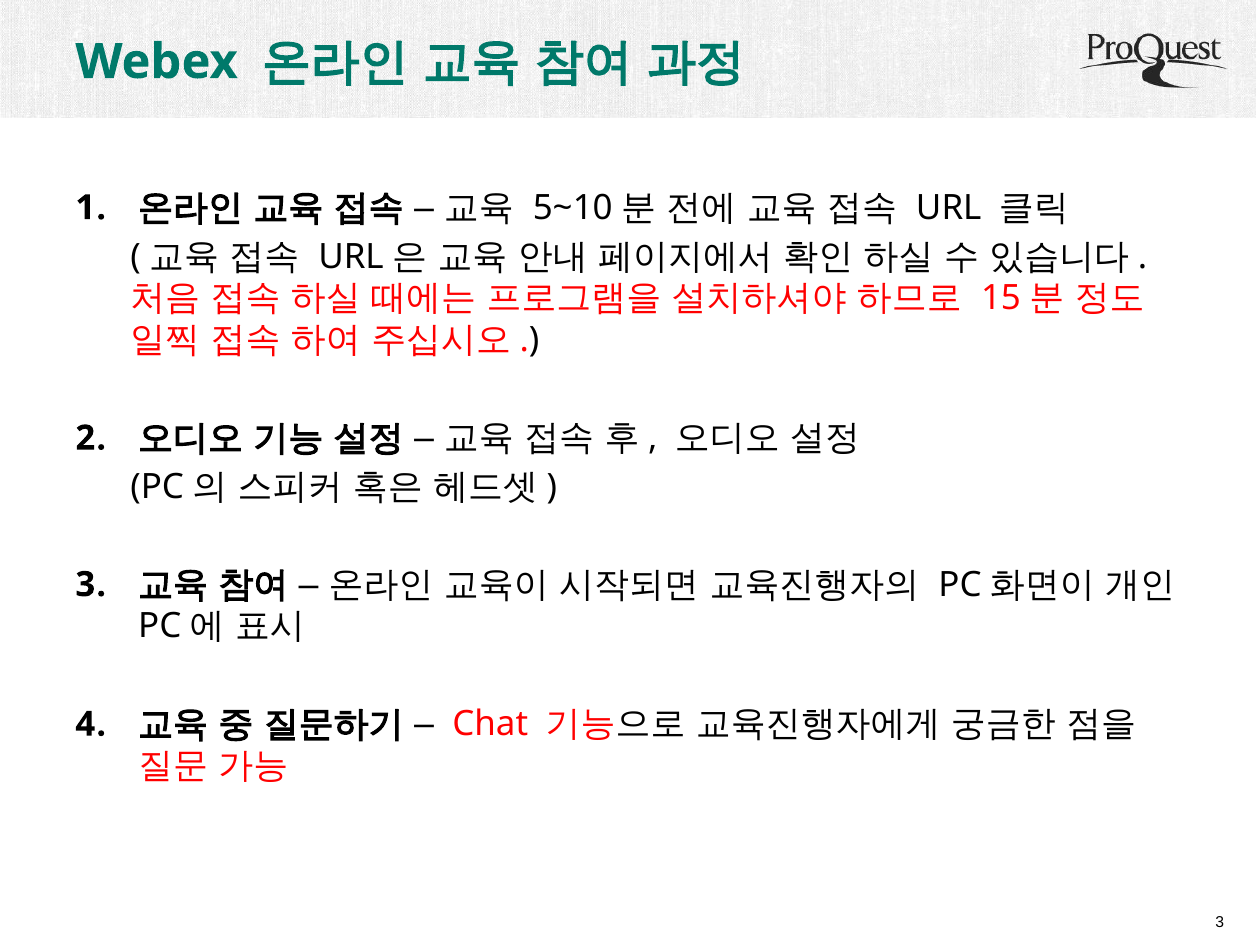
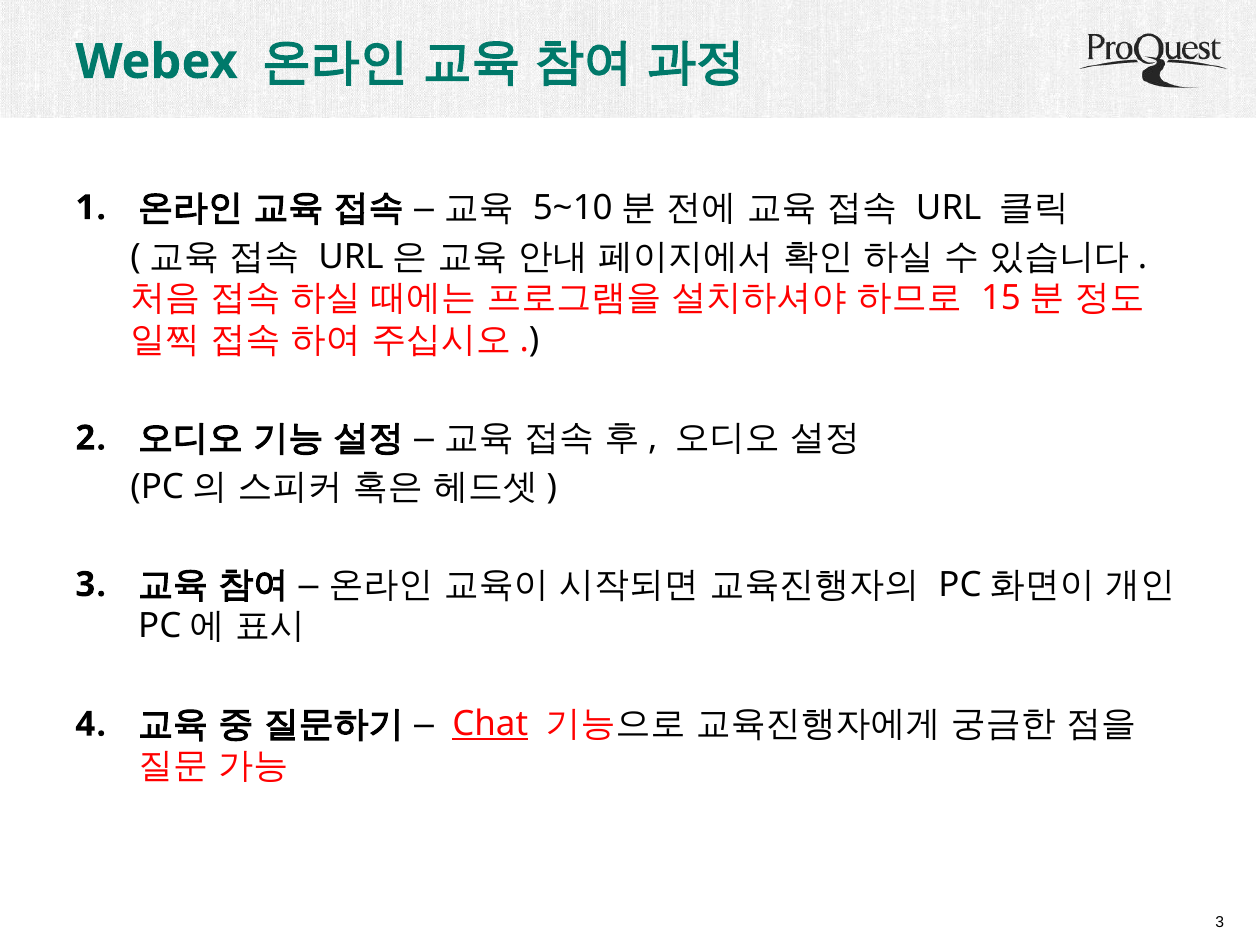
Chat underline: none -> present
